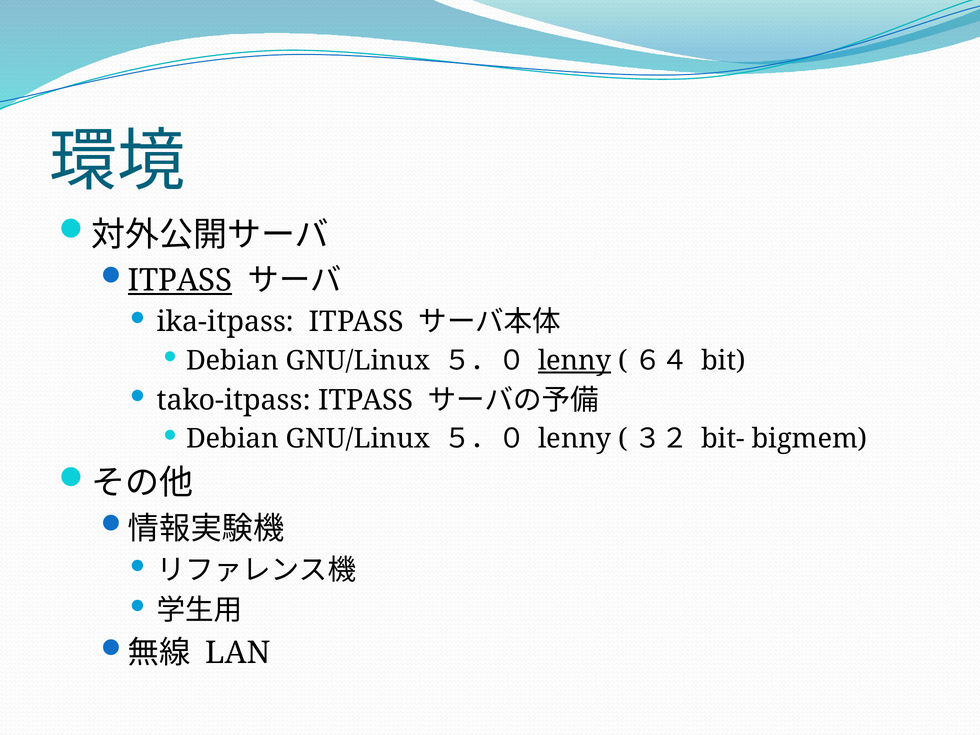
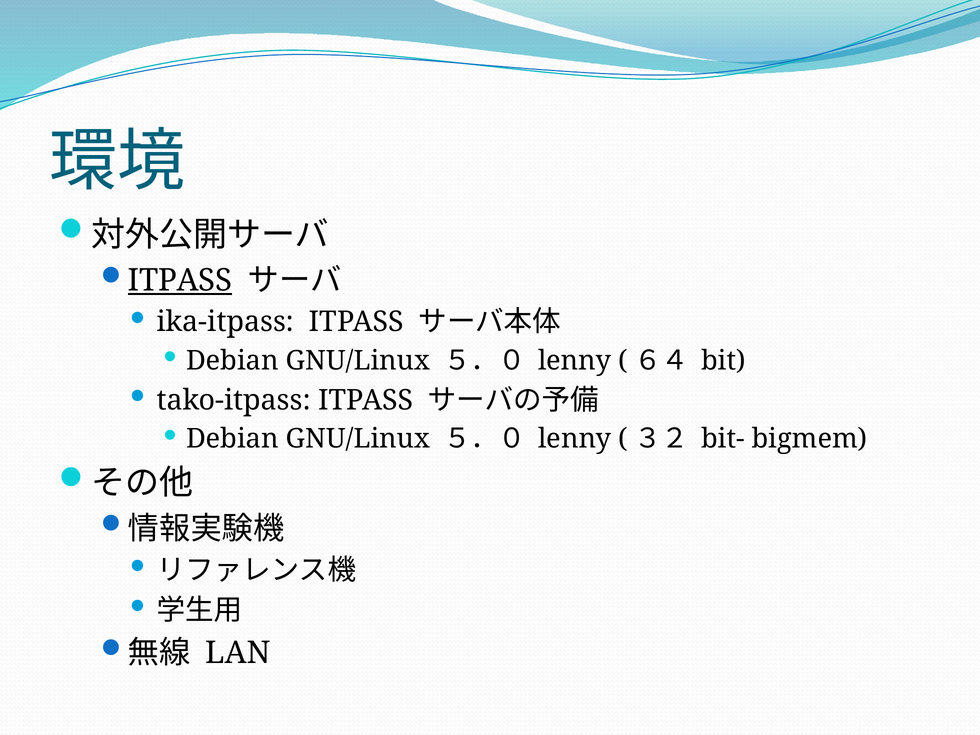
lenny at (575, 361) underline: present -> none
